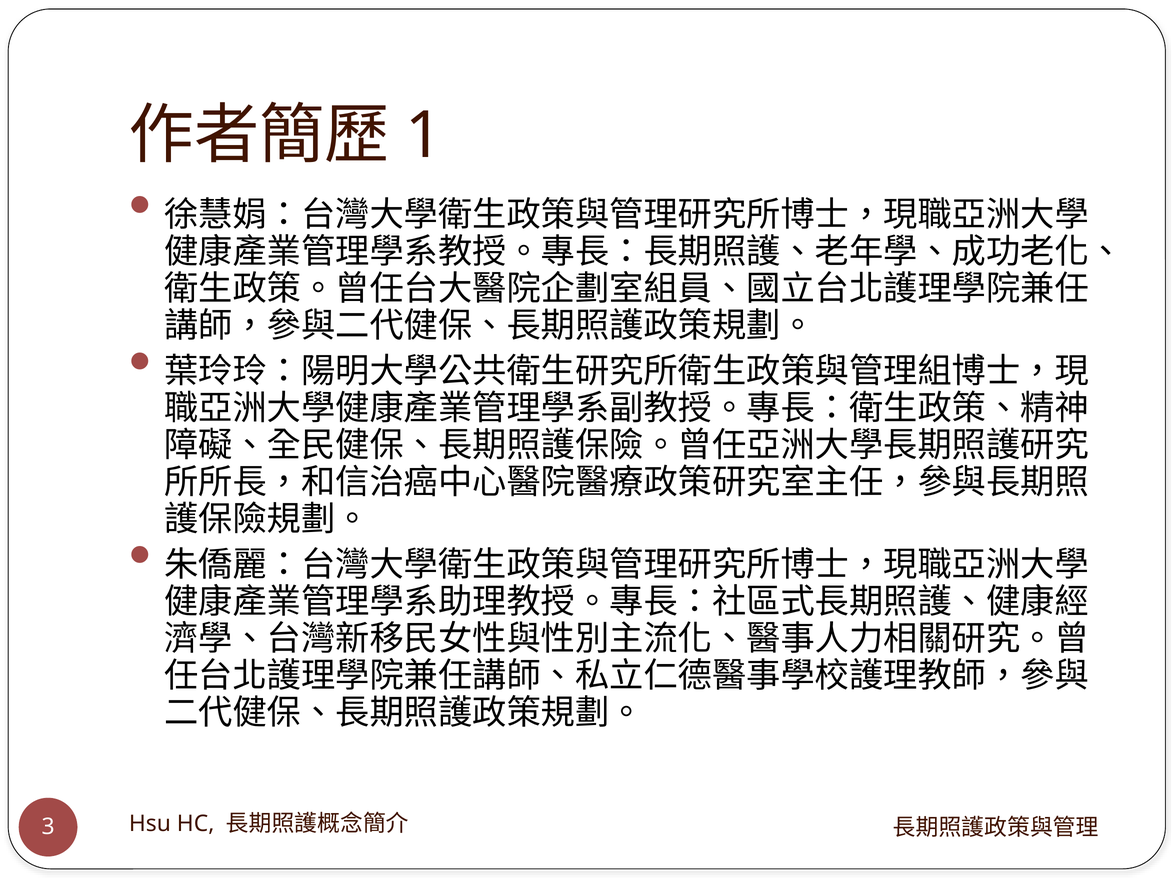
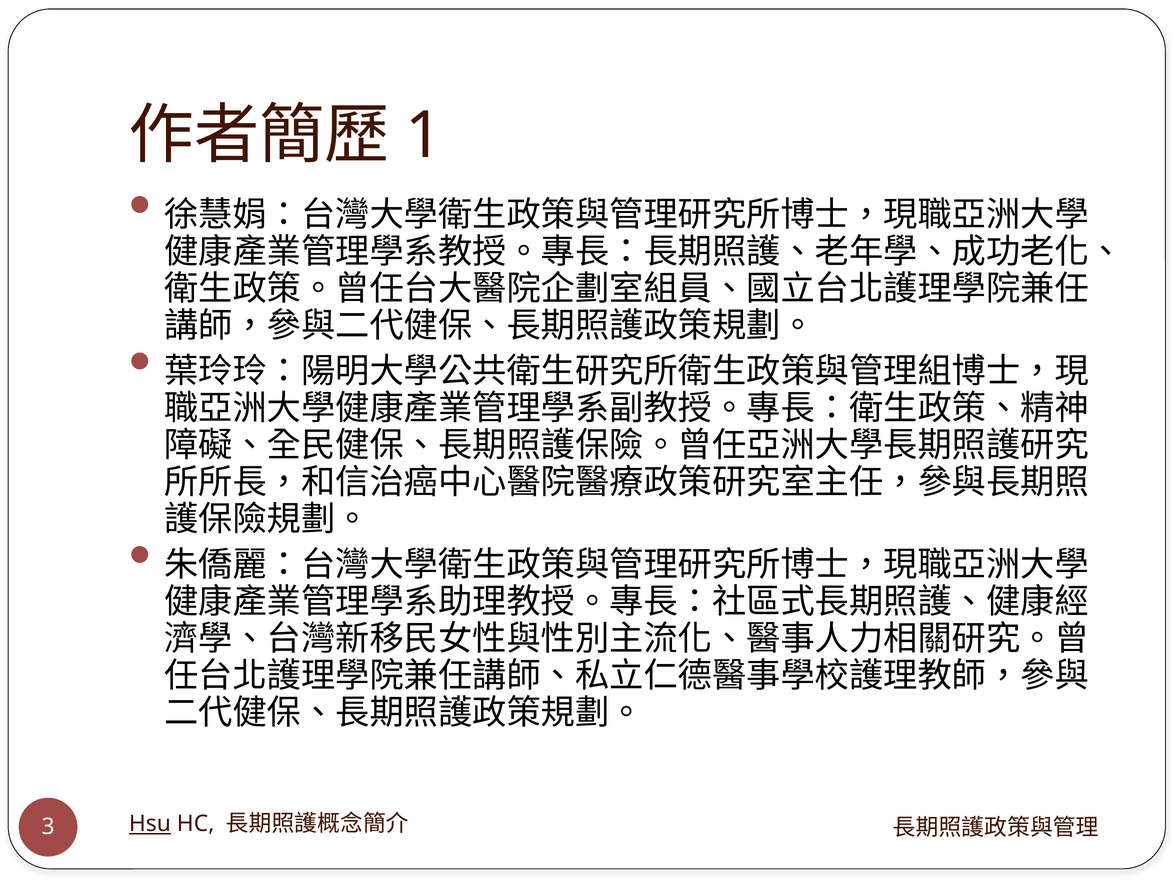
Hsu underline: none -> present
